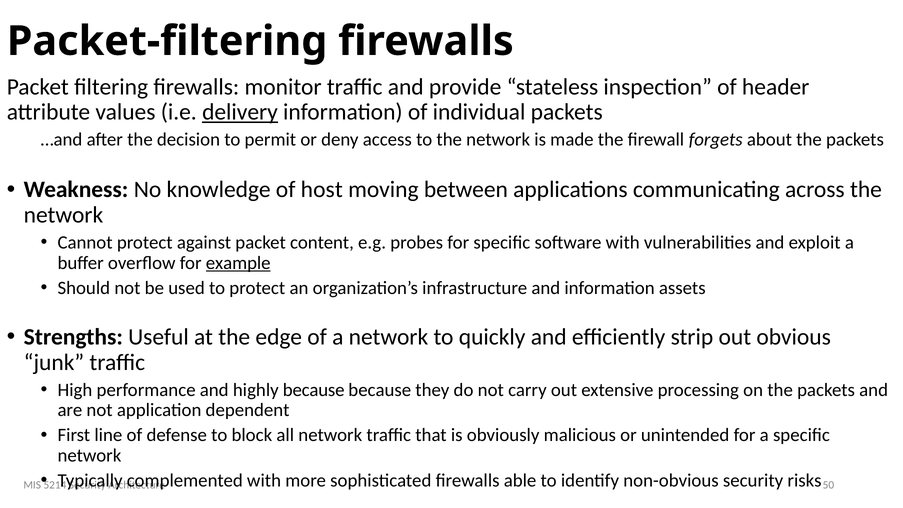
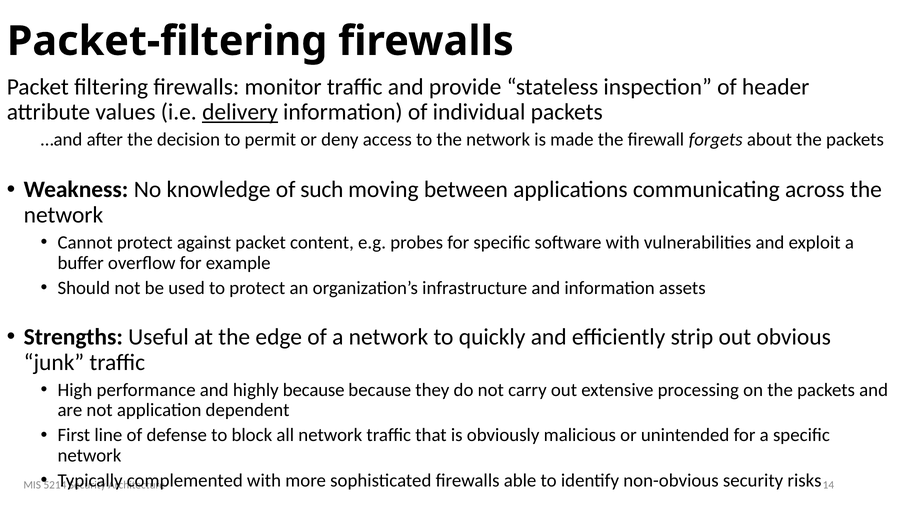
host: host -> such
example underline: present -> none
50: 50 -> 14
